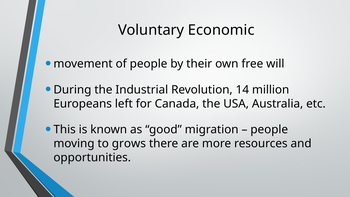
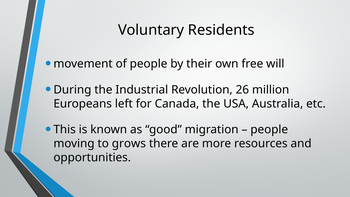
Economic: Economic -> Residents
14: 14 -> 26
